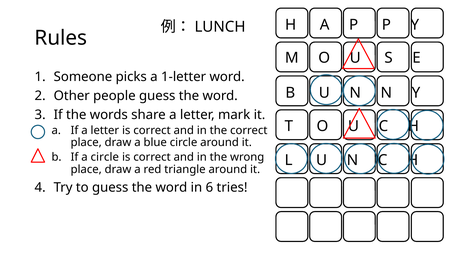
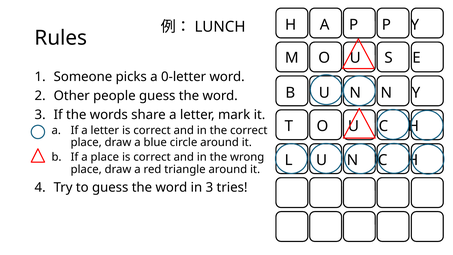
1-letter: 1-letter -> 0-letter
a circle: circle -> place
in 6: 6 -> 3
